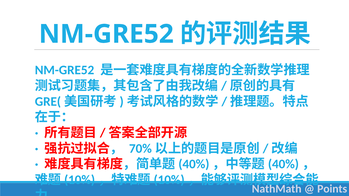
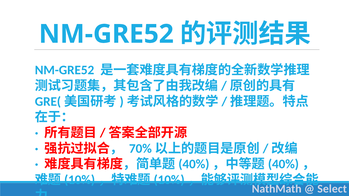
Points: Points -> Select
